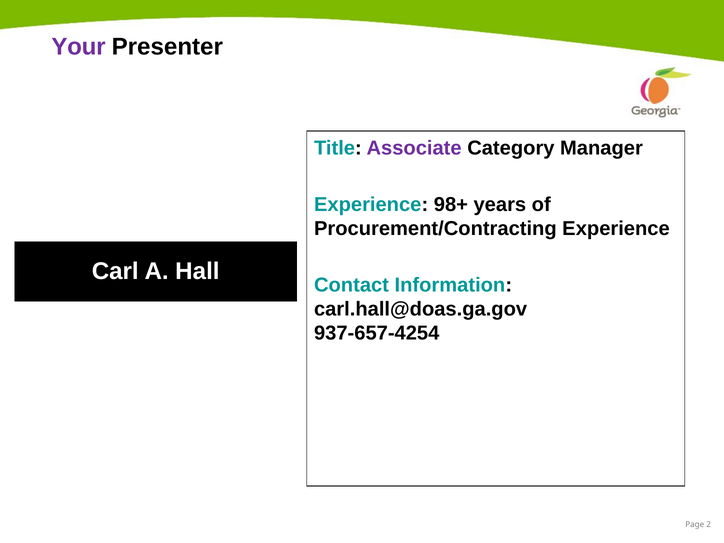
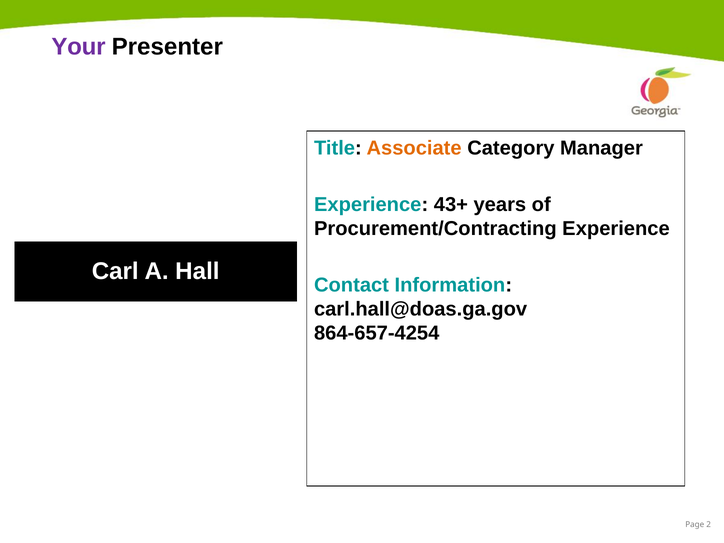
Associate colour: purple -> orange
98+: 98+ -> 43+
937-657-4254: 937-657-4254 -> 864-657-4254
